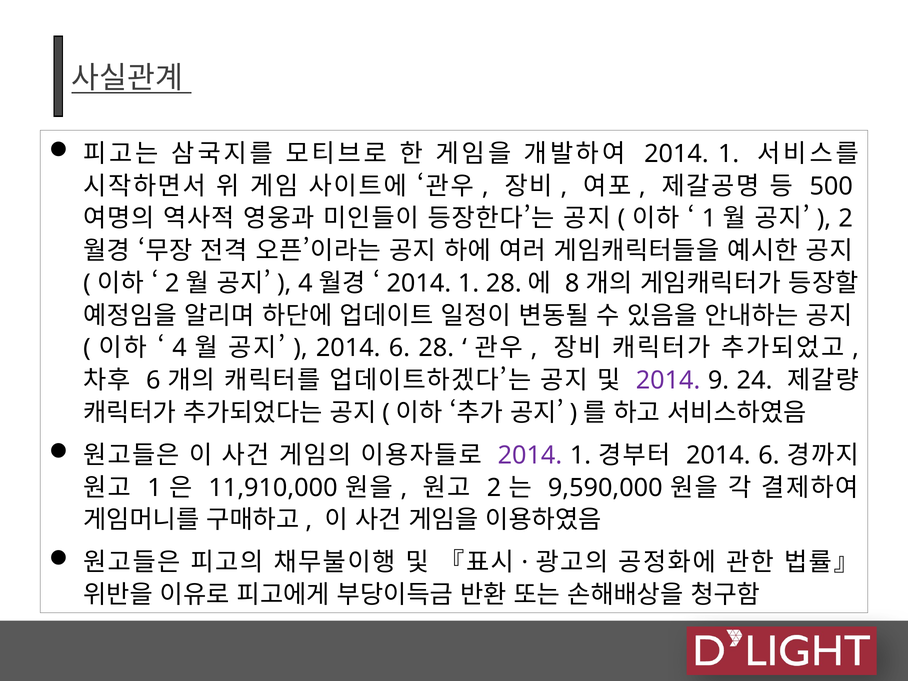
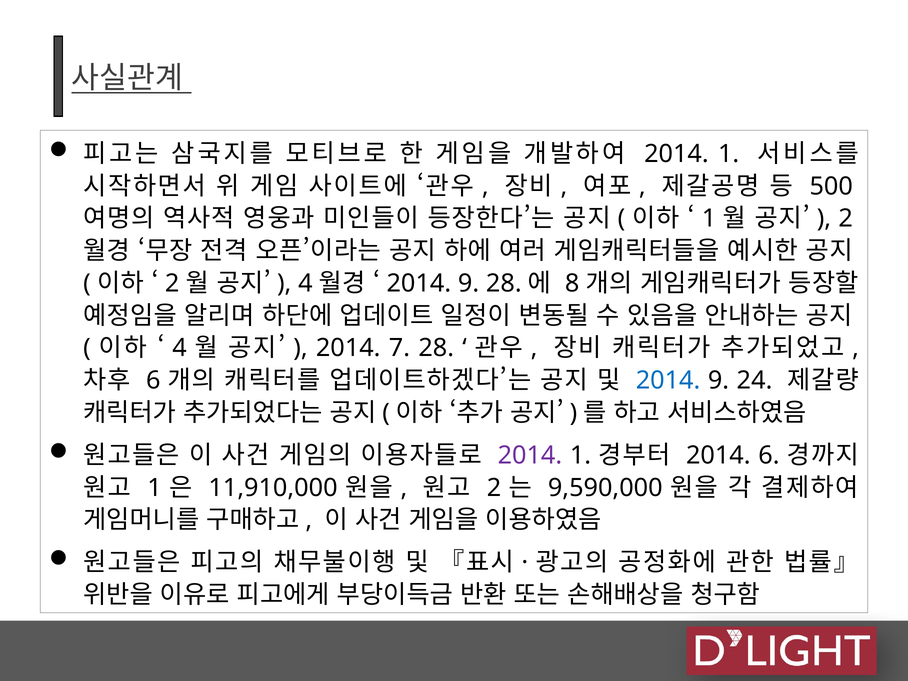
1 at (469, 283): 1 -> 9
6 at (399, 348): 6 -> 7
2014 at (668, 381) colour: purple -> blue
